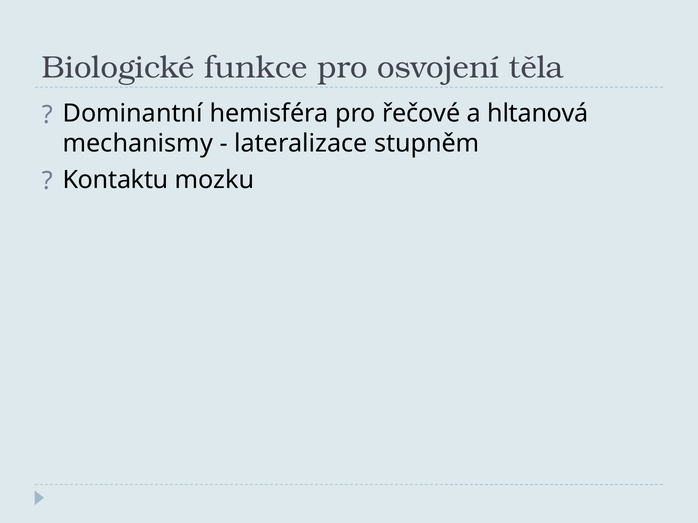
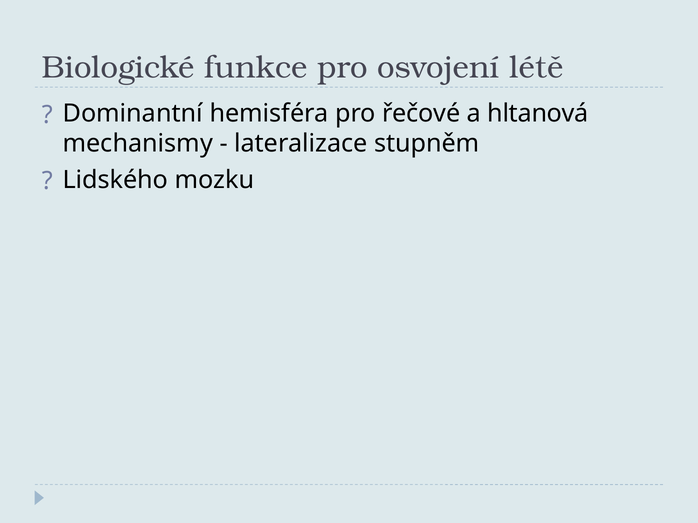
těla: těla -> létě
Kontaktu: Kontaktu -> Lidského
